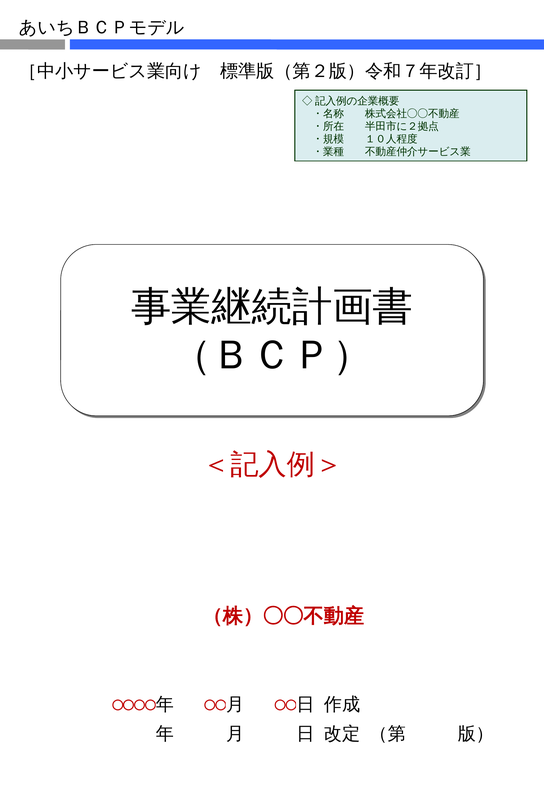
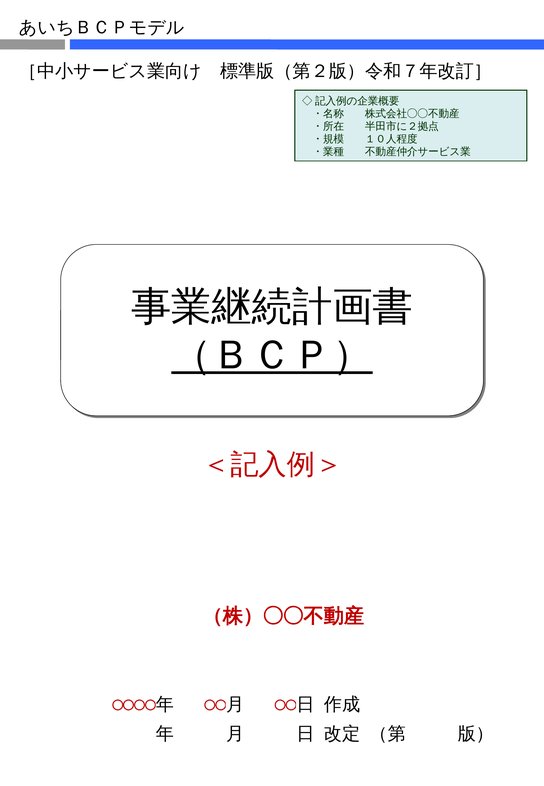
（ＢＣＰ） underline: none -> present
